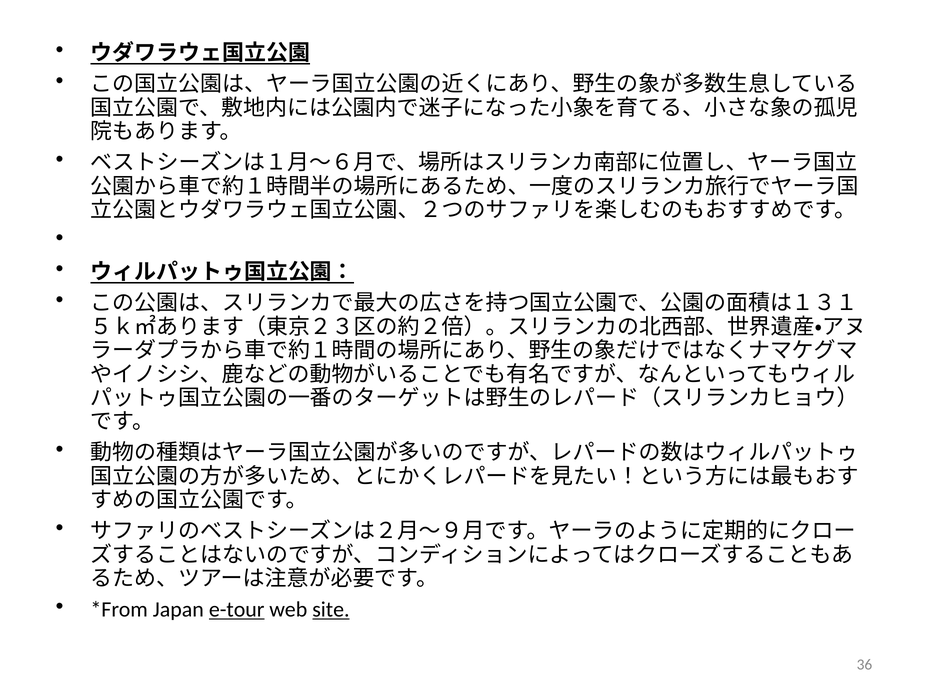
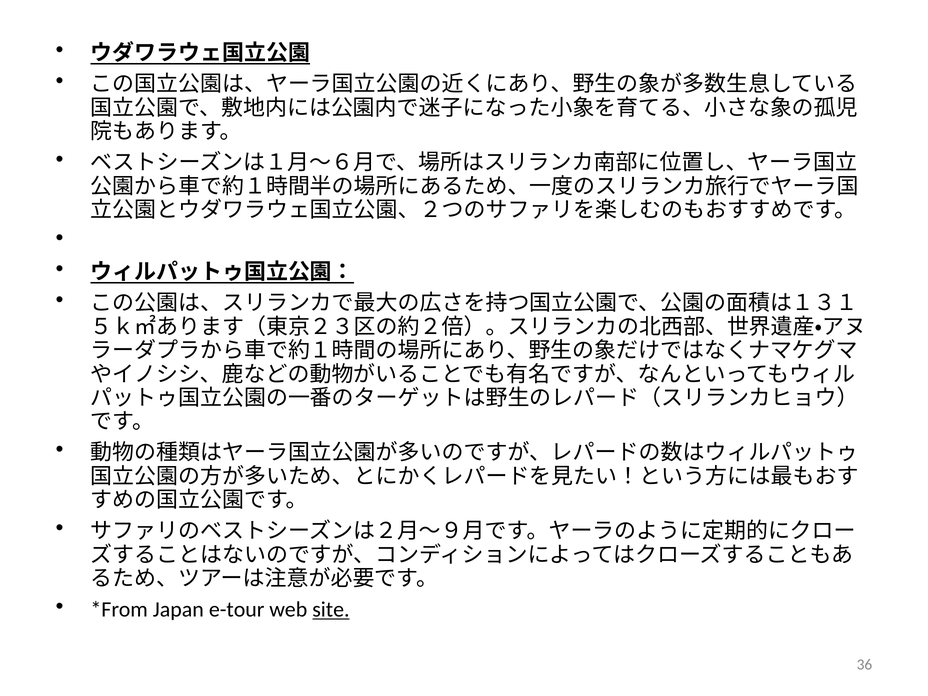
e-tour underline: present -> none
